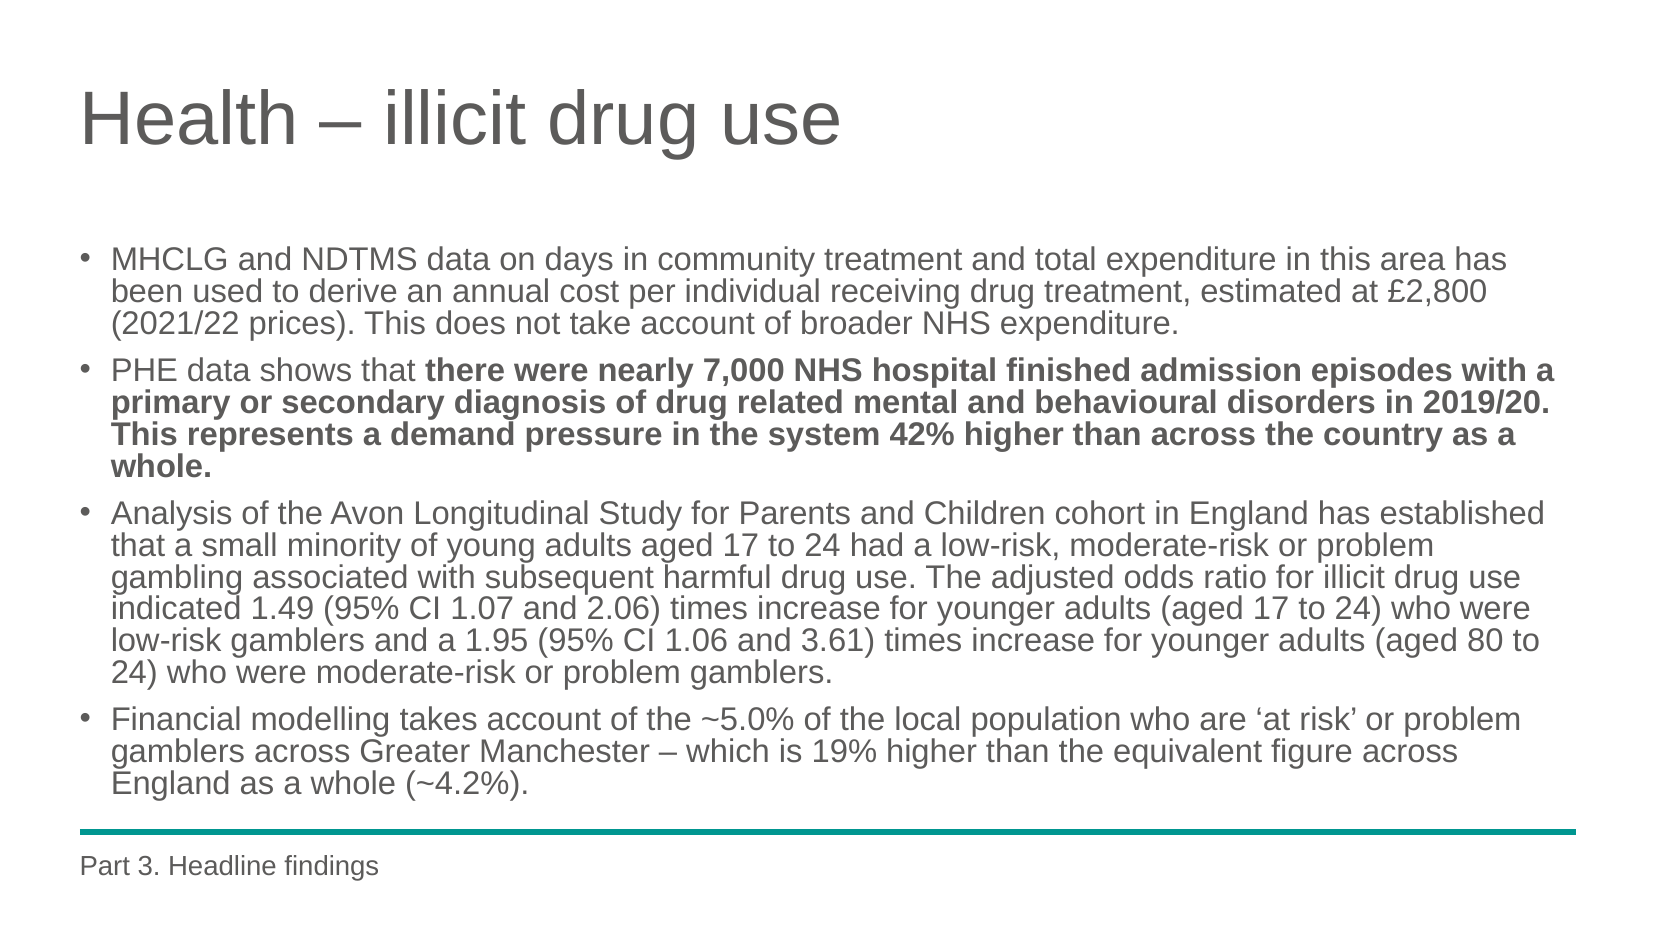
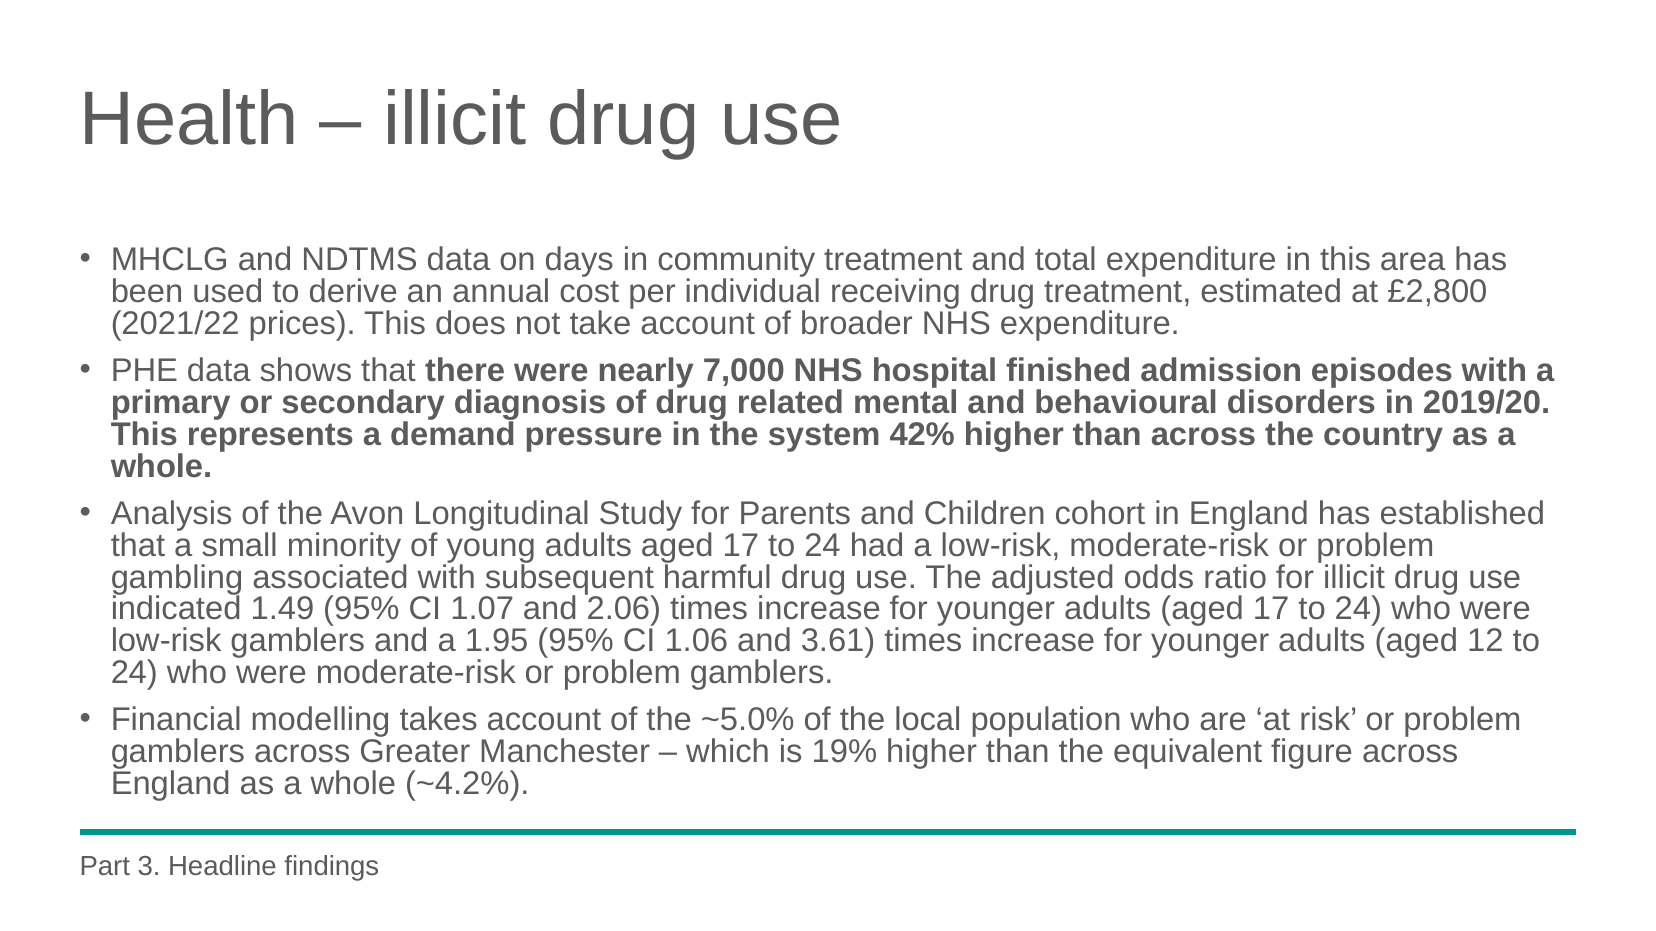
80: 80 -> 12
